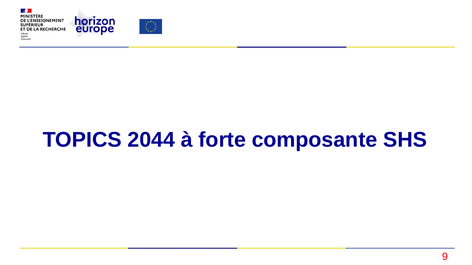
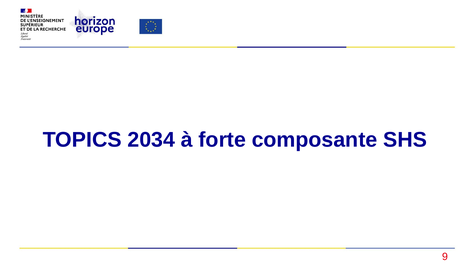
2044: 2044 -> 2034
